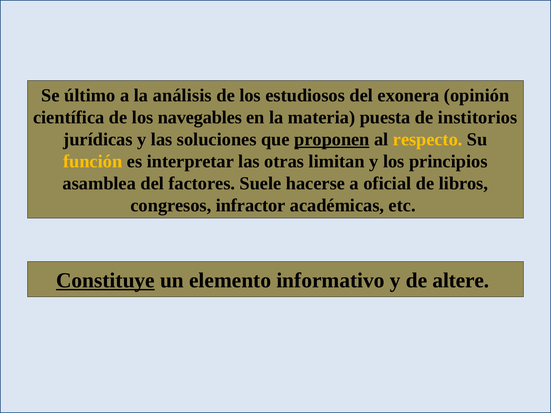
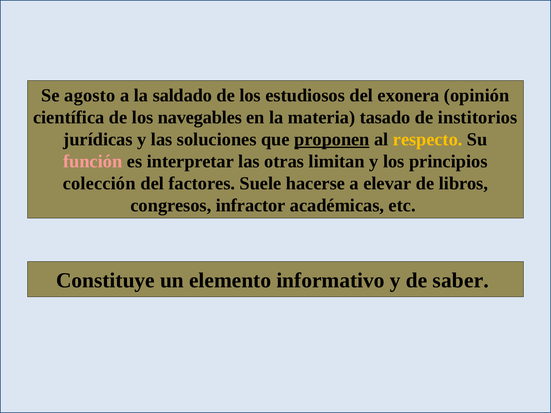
último: último -> agosto
análisis: análisis -> saldado
puesta: puesta -> tasado
función colour: yellow -> pink
asamblea: asamblea -> colección
oficial: oficial -> elevar
Constituye underline: present -> none
altere: altere -> saber
